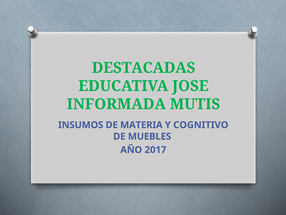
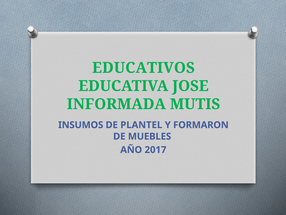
DESTACADAS: DESTACADAS -> EDUCATIVOS
MATERIA: MATERIA -> PLANTEL
COGNITIVO: COGNITIVO -> FORMARON
